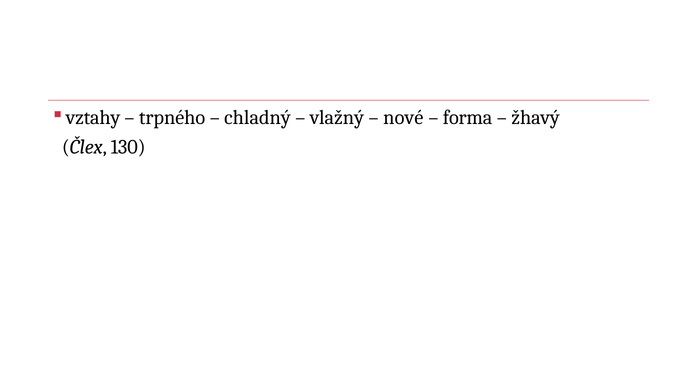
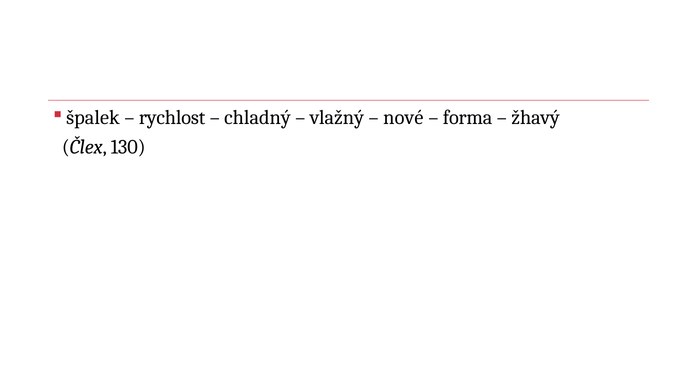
vztahy: vztahy -> špalek
trpného: trpného -> rychlost
